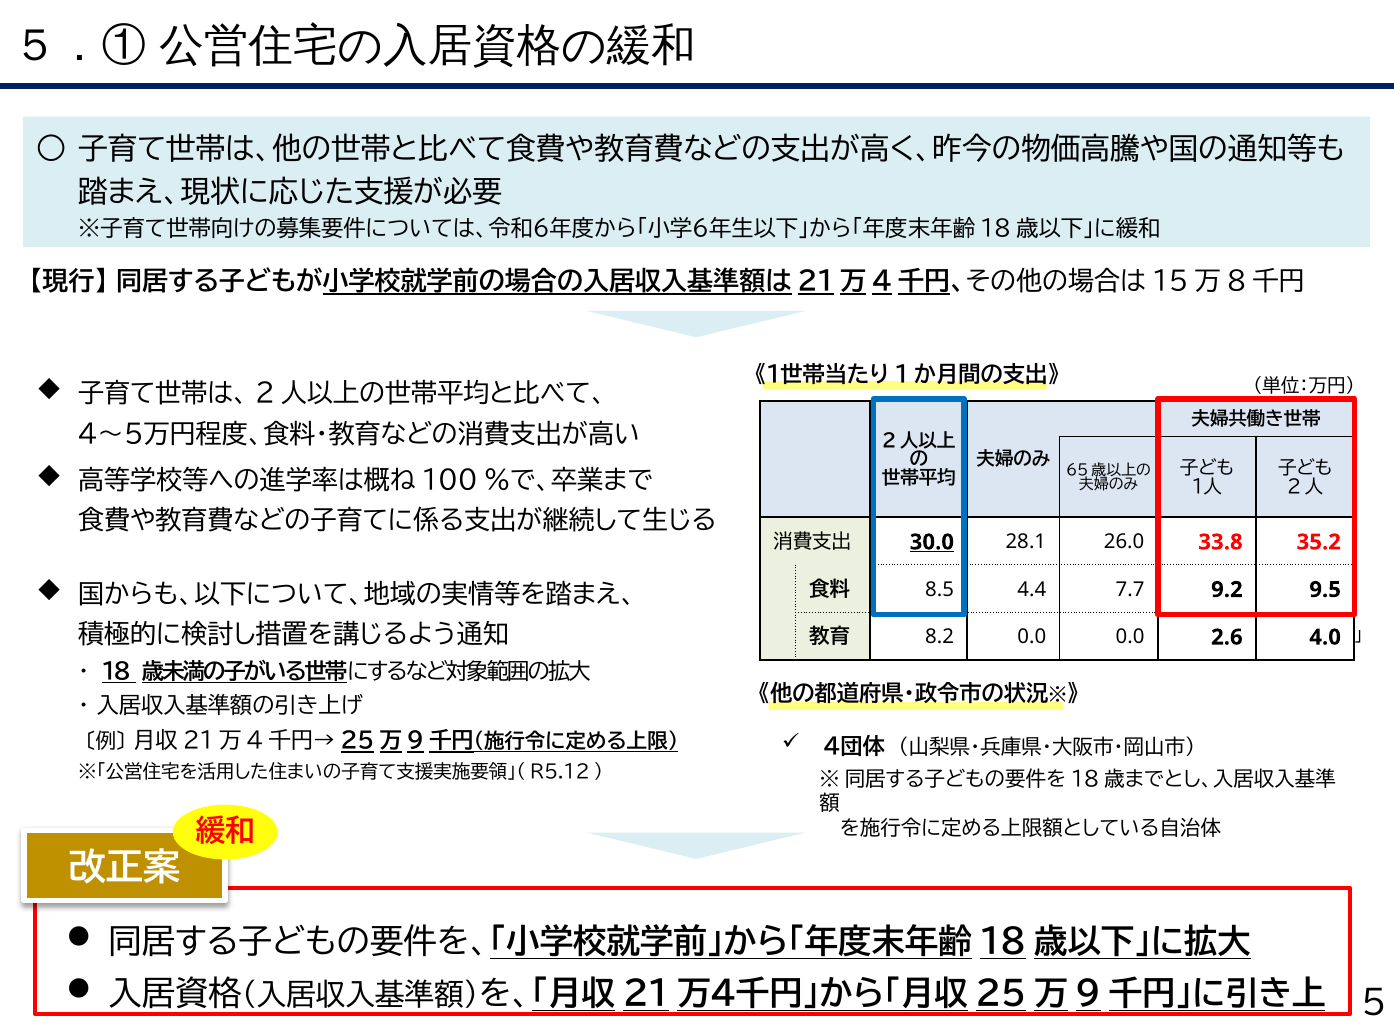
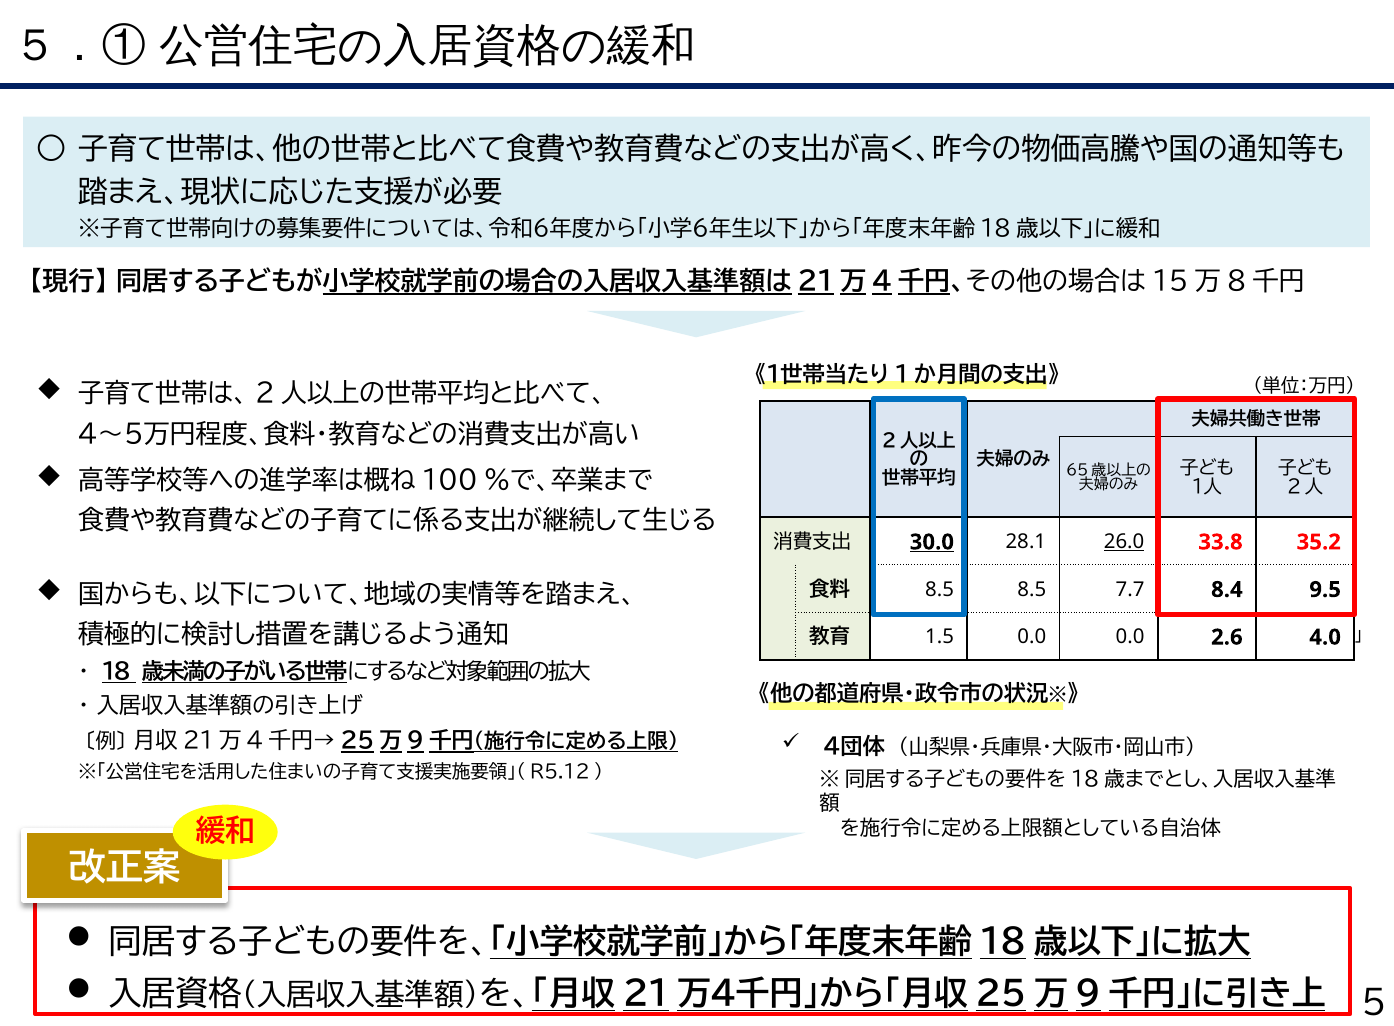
26.0 underline: none -> present
8.5 4.4: 4.4 -> 8.5
9.2: 9.2 -> 8.4
8.2: 8.2 -> 1.5
